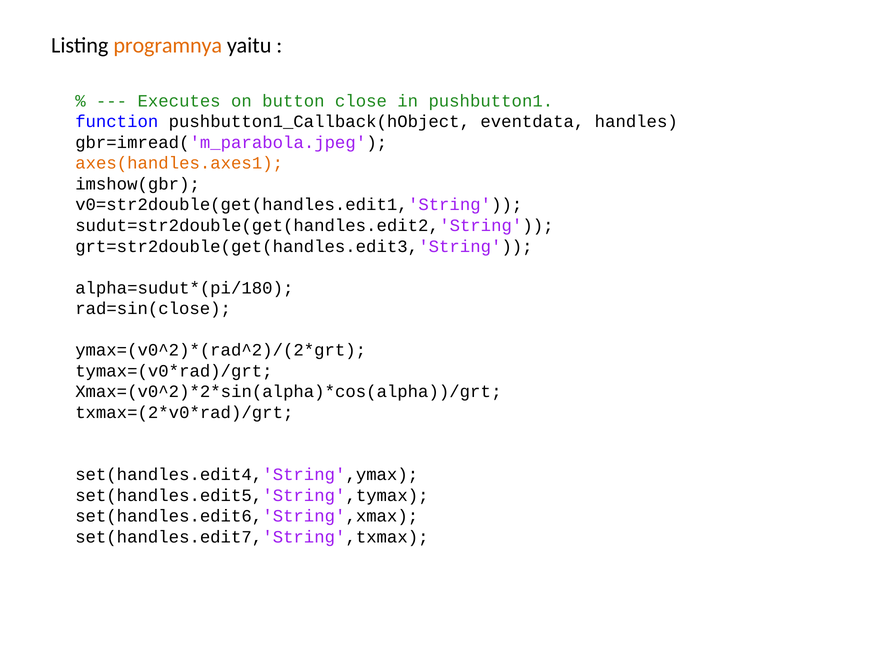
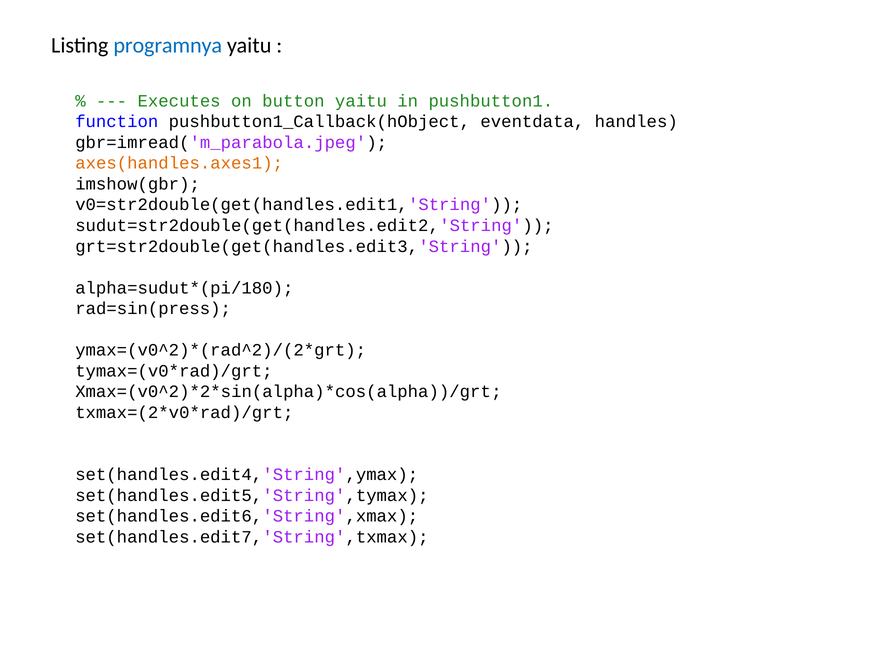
programnya colour: orange -> blue
button close: close -> yaitu
rad=sin(close: rad=sin(close -> rad=sin(press
